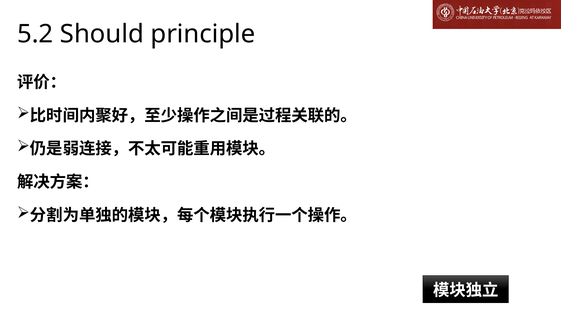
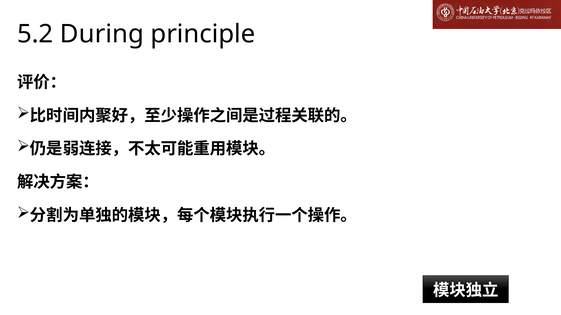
Should: Should -> During
